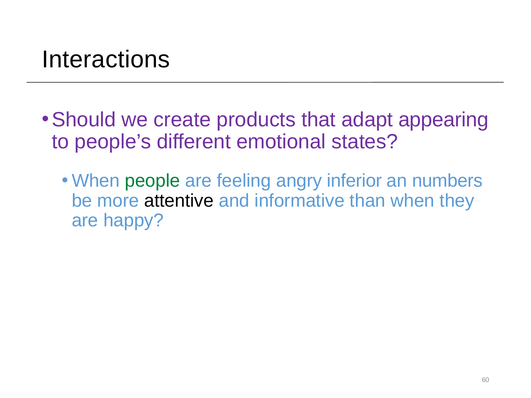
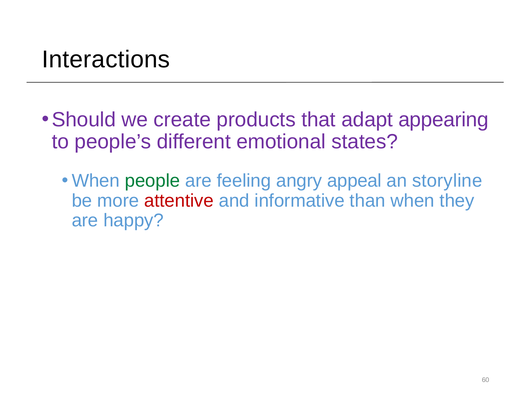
inferior: inferior -> appeal
numbers: numbers -> storyline
attentive colour: black -> red
